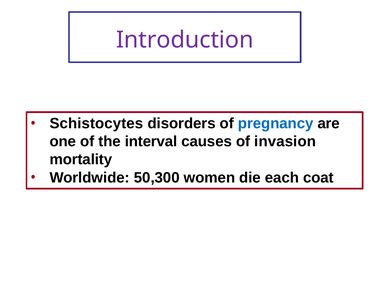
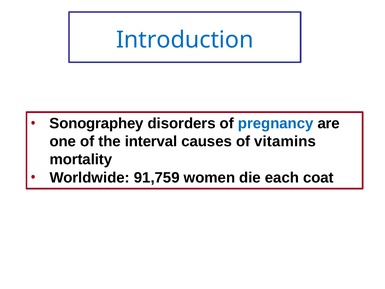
Introduction colour: purple -> blue
Schistocytes: Schistocytes -> Sonographey
invasion: invasion -> vitamins
50,300: 50,300 -> 91,759
